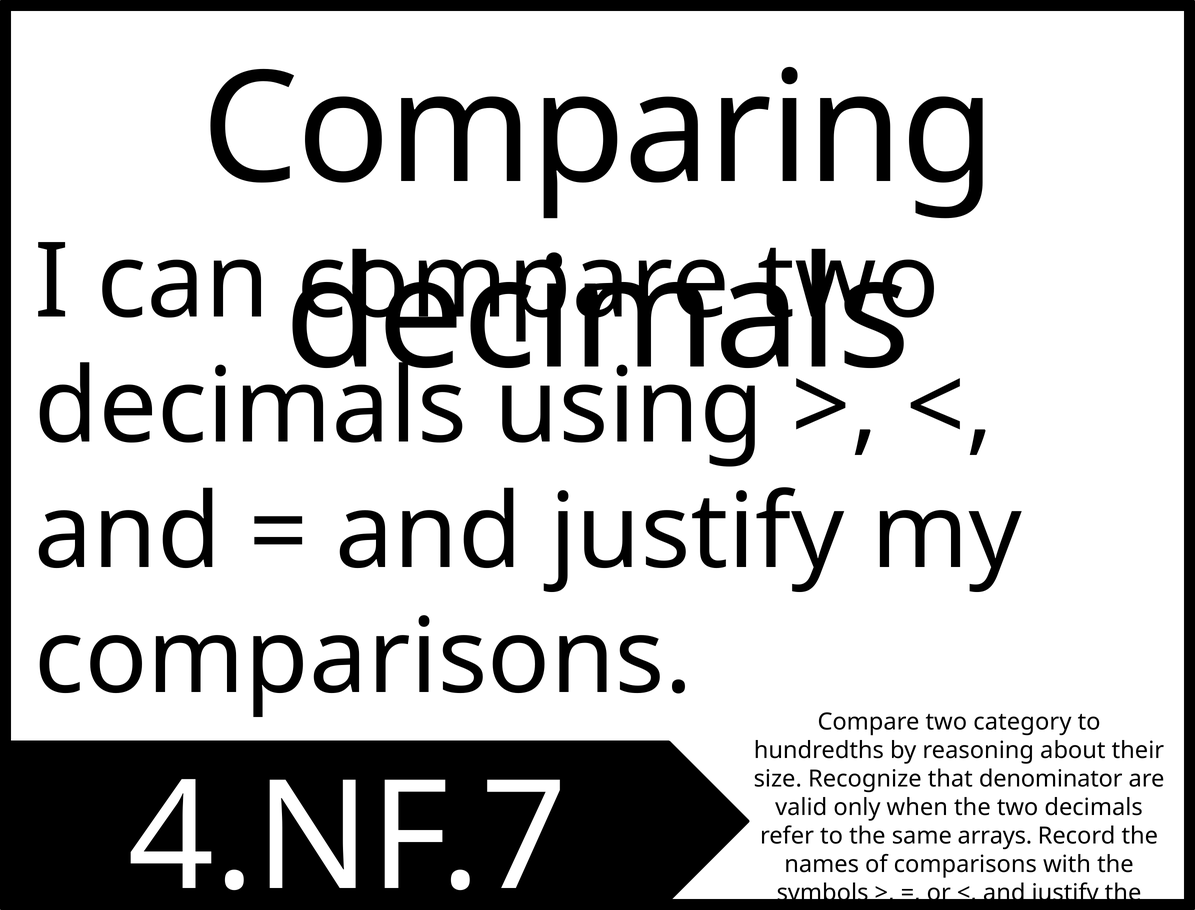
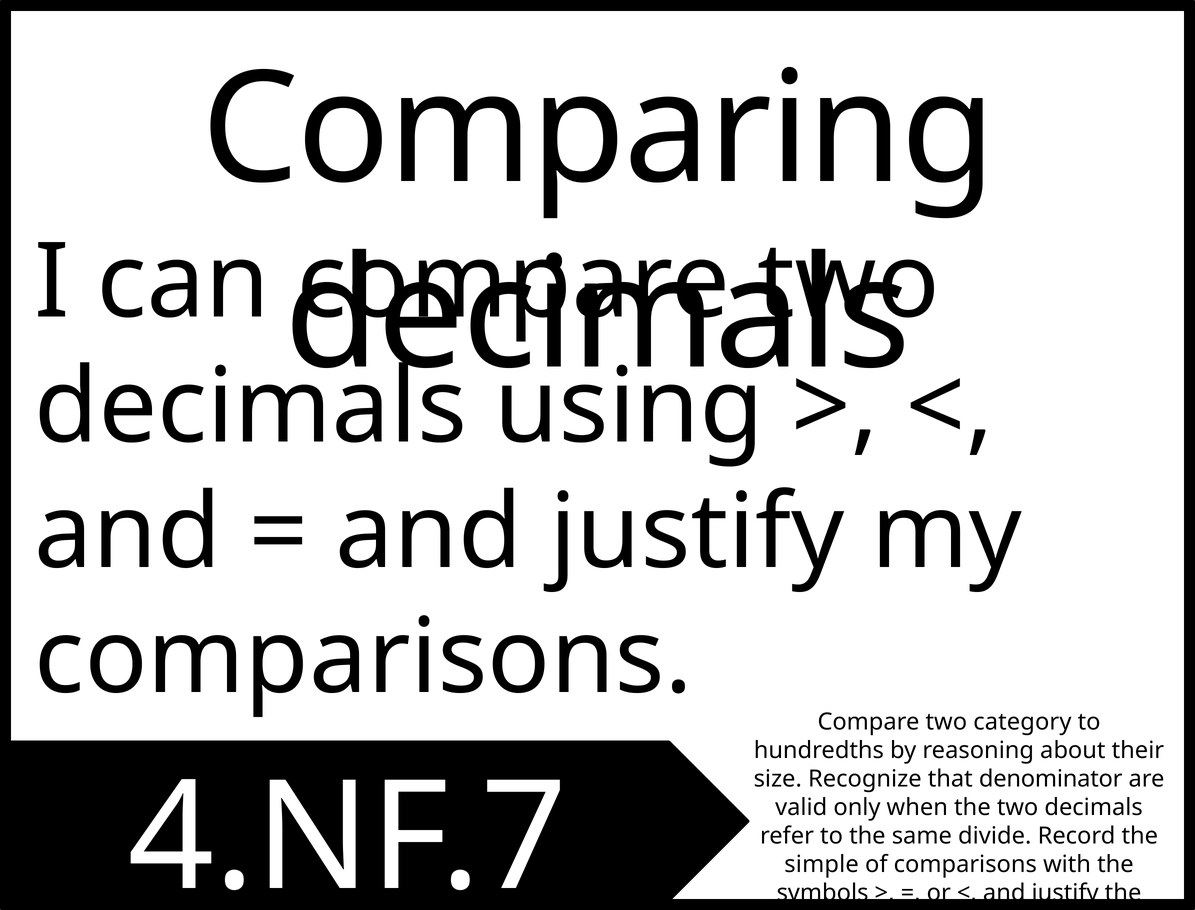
arrays: arrays -> divide
names: names -> simple
